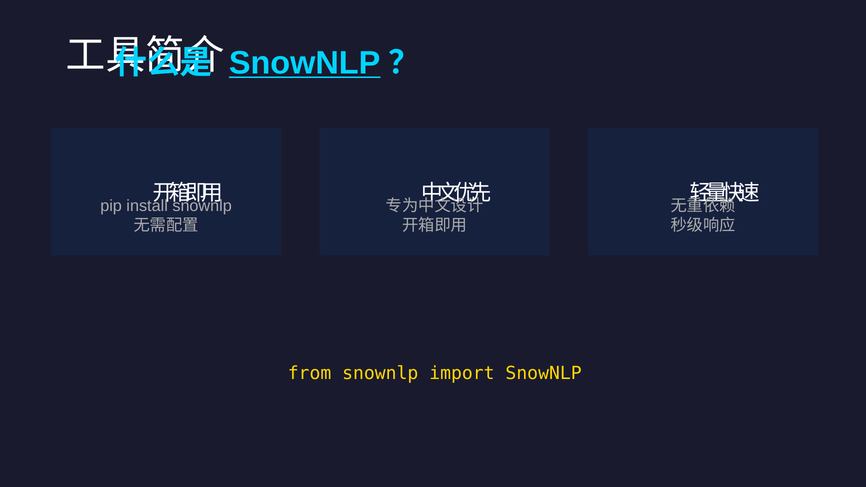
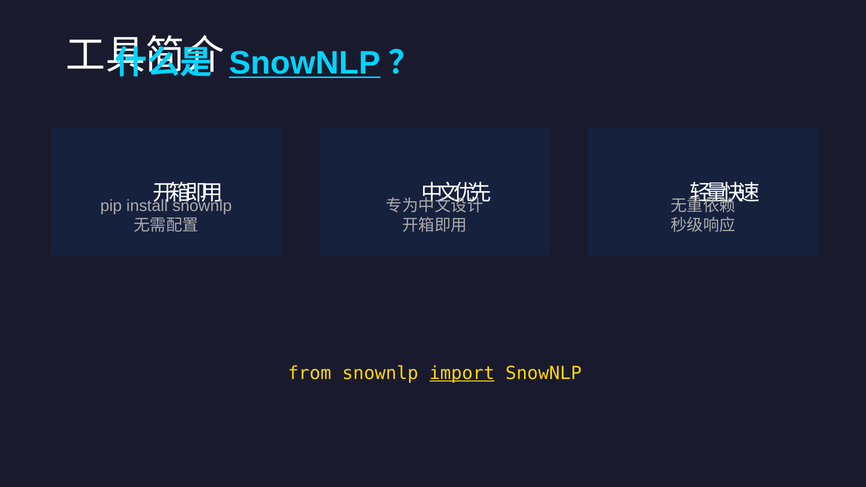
import underline: none -> present
